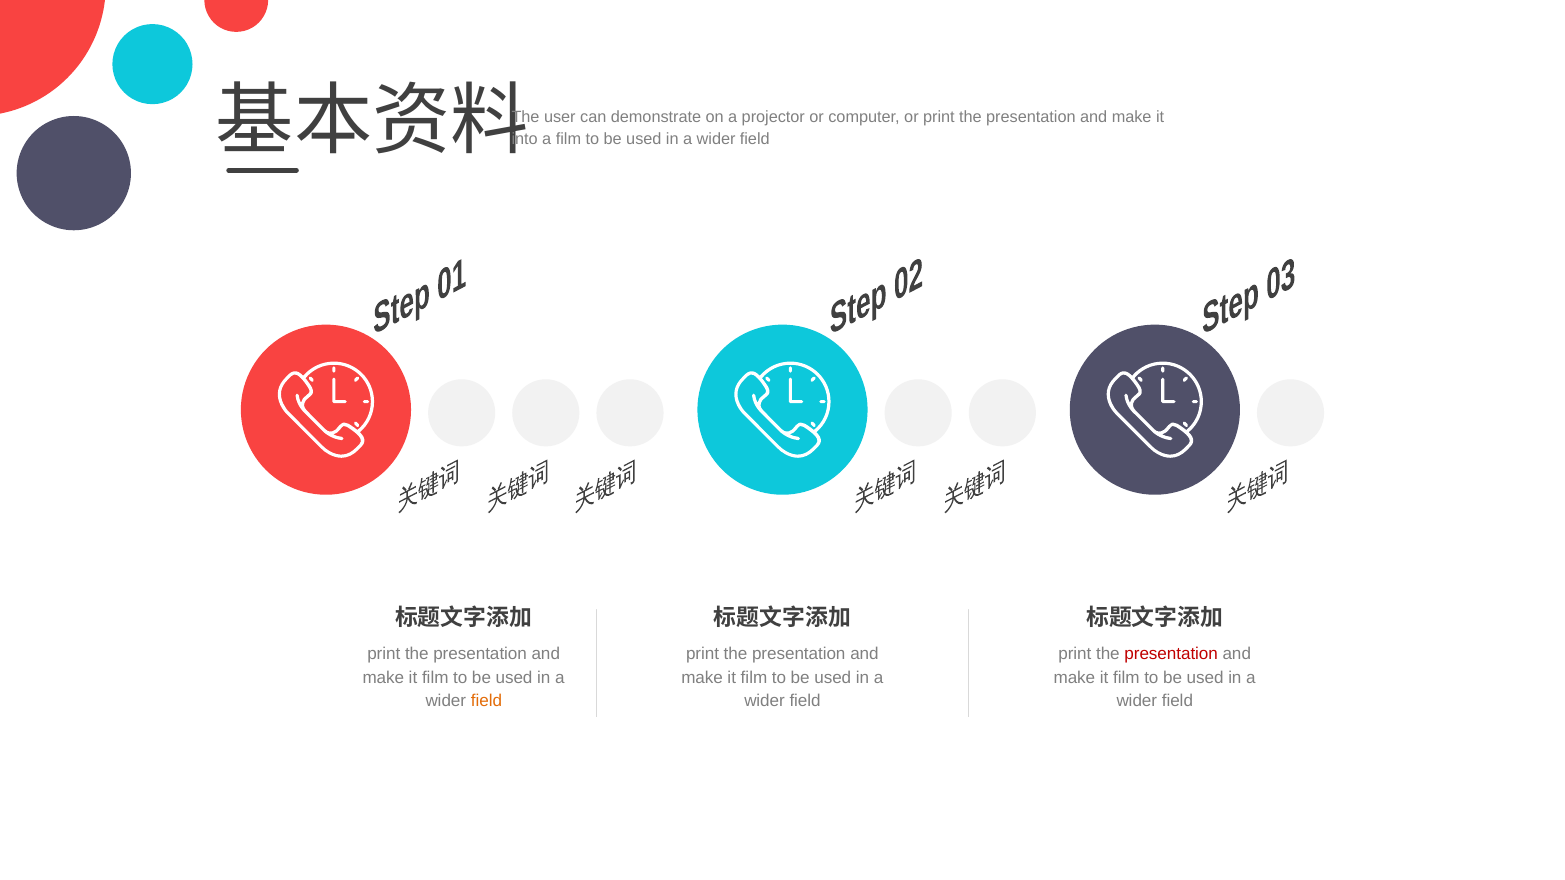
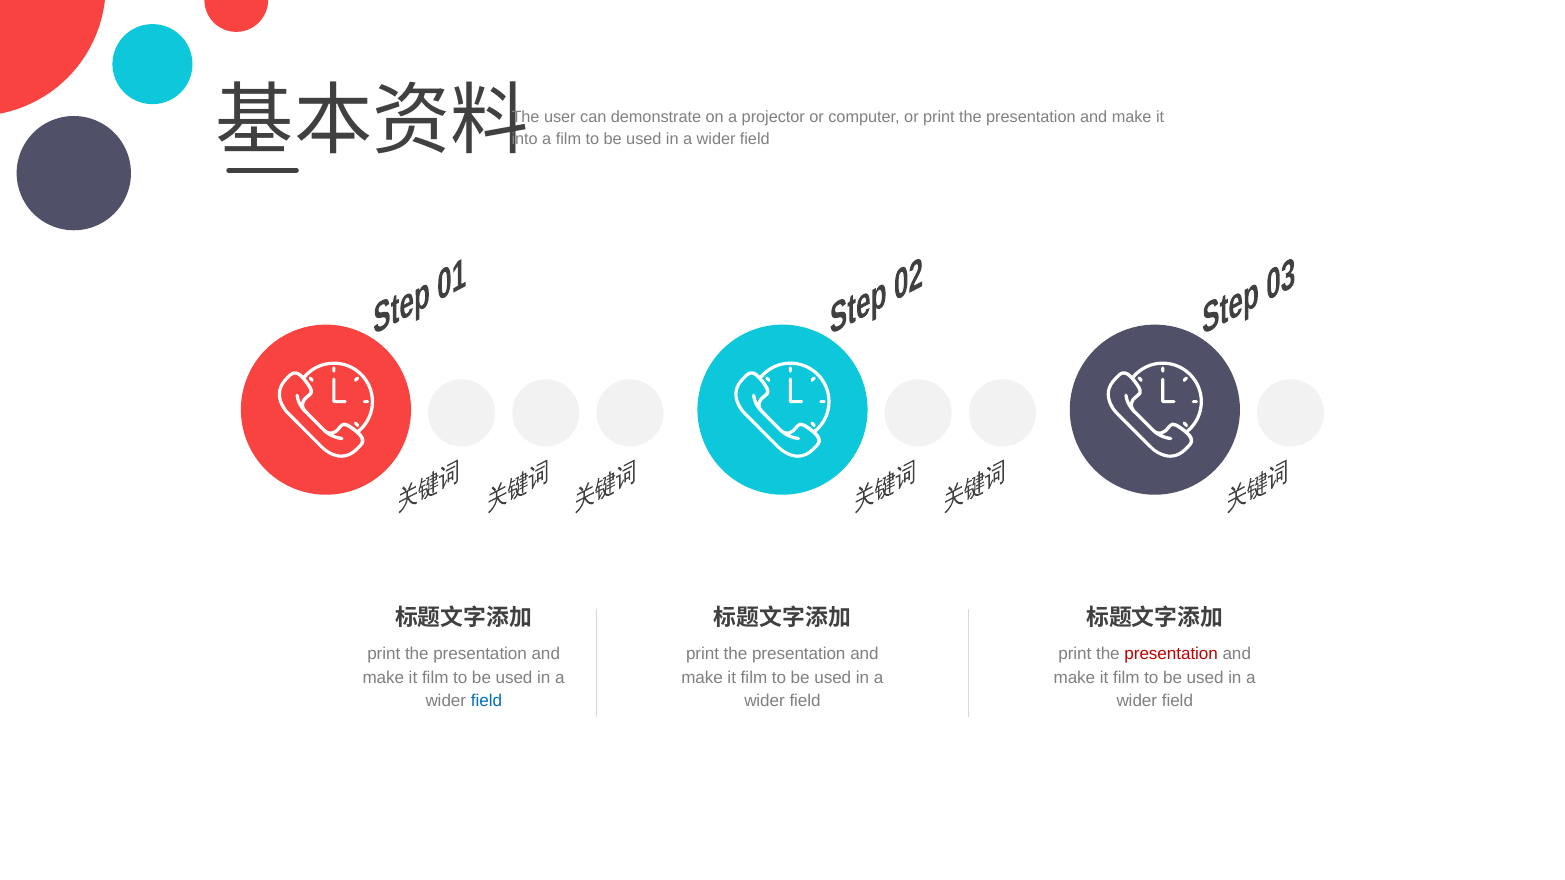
field at (486, 701) colour: orange -> blue
